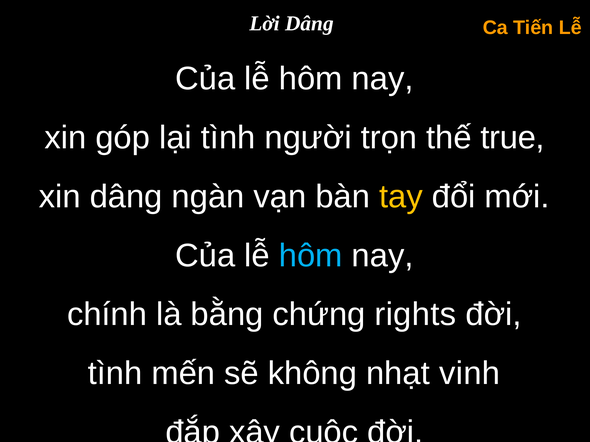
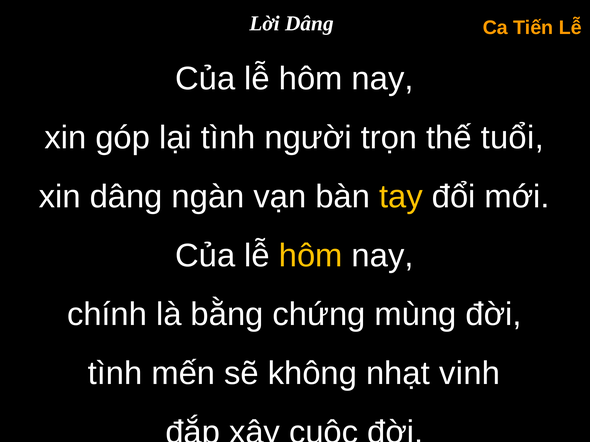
true: true -> tuổi
hôm at (311, 256) colour: light blue -> yellow
rights: rights -> mùng
